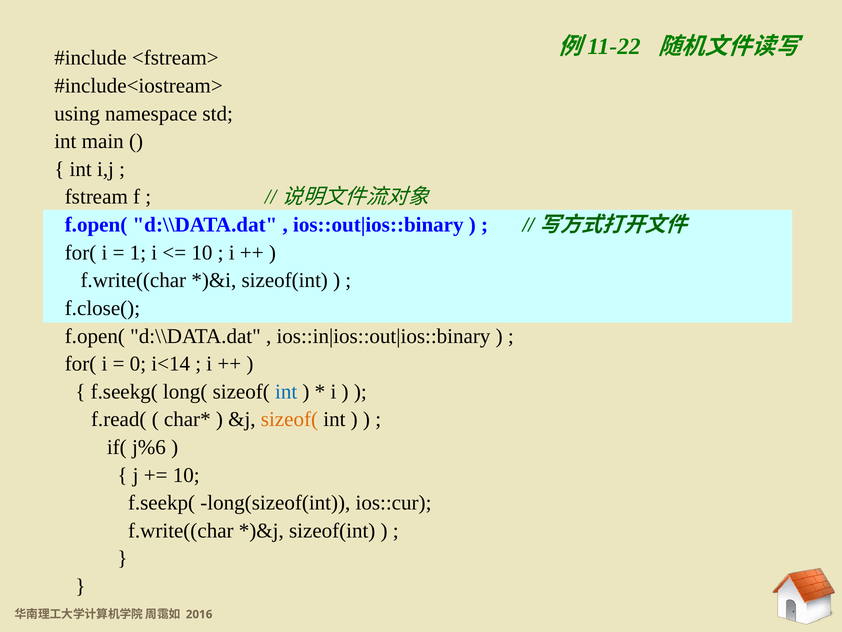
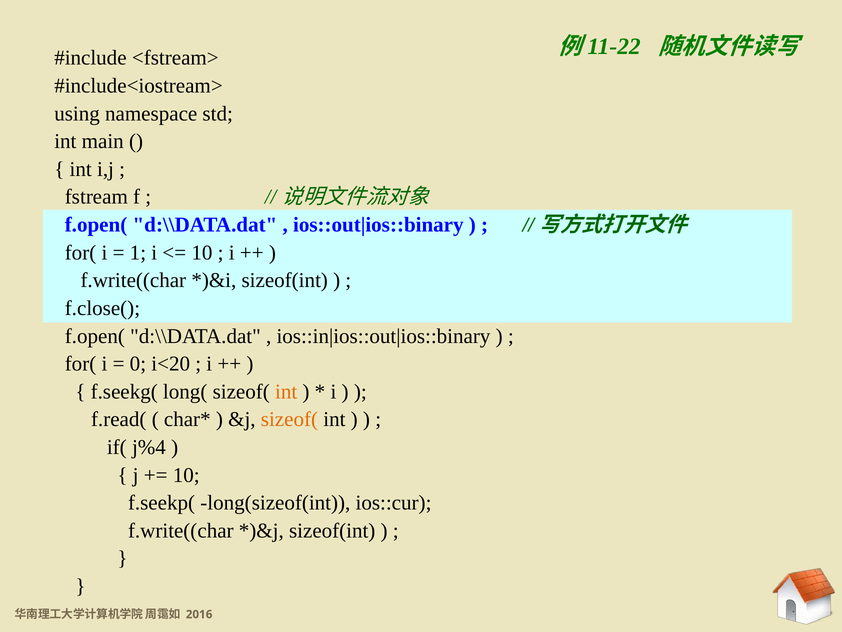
i<14: i<14 -> i<20
int at (286, 391) colour: blue -> orange
j%6: j%6 -> j%4
